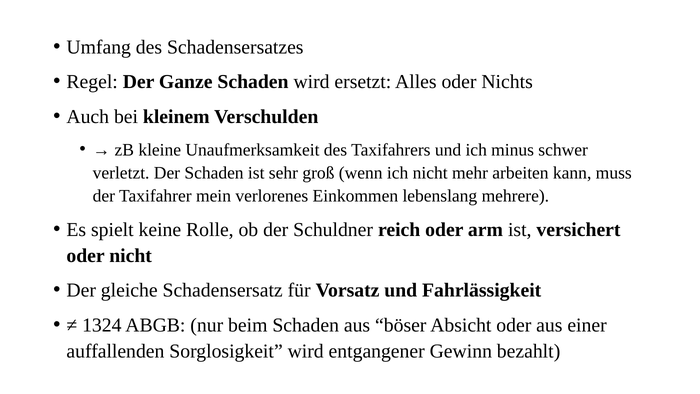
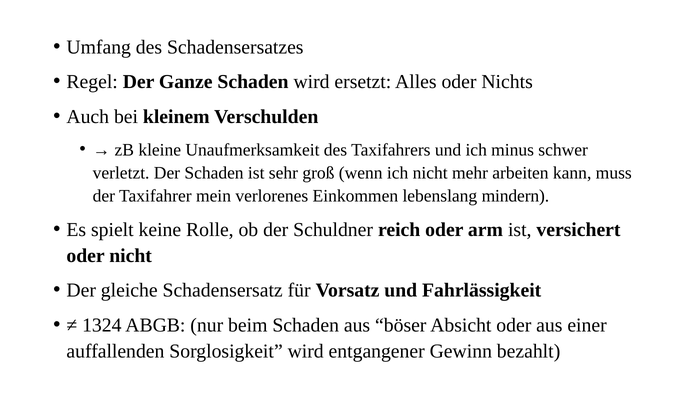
mehrere: mehrere -> mindern
